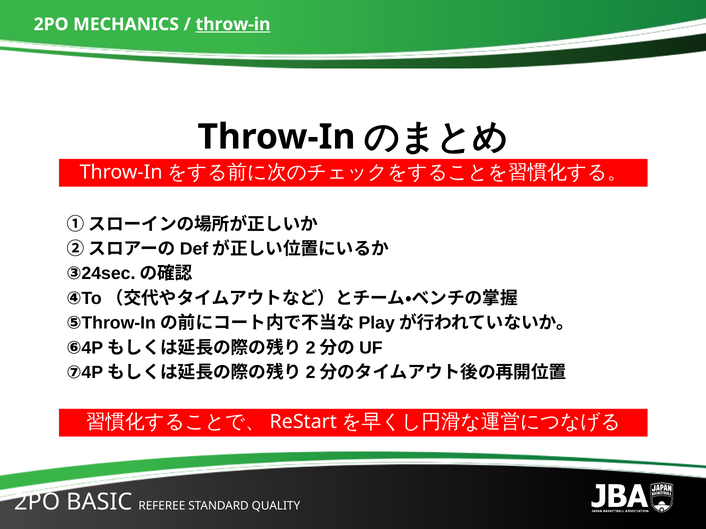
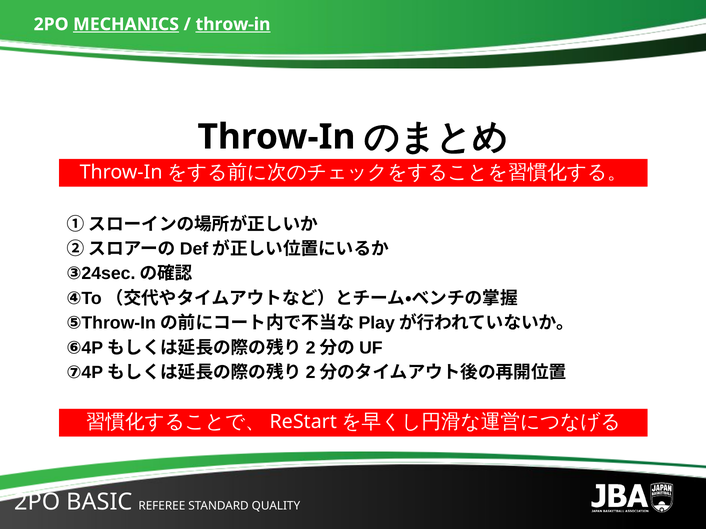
MECHANICS underline: none -> present
